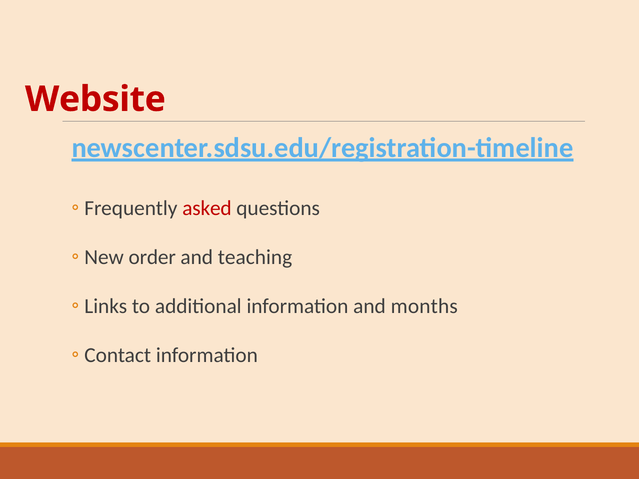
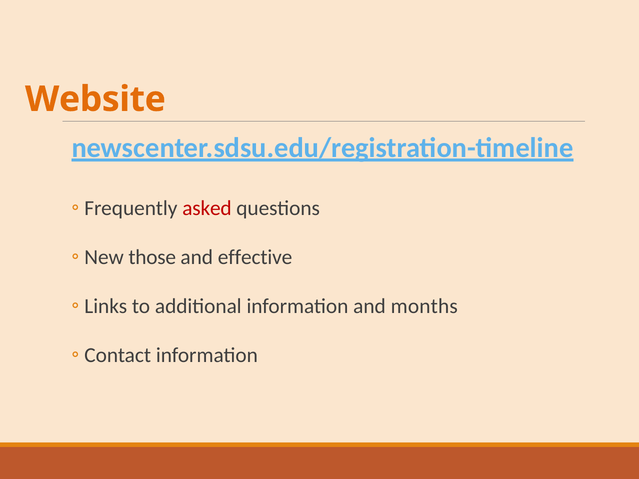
Website colour: red -> orange
order: order -> those
teaching: teaching -> effective
